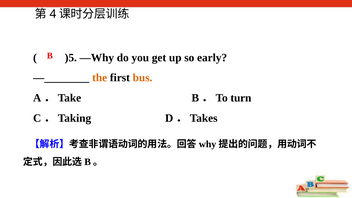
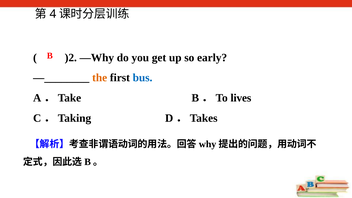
)5: )5 -> )2
bus colour: orange -> blue
turn: turn -> lives
